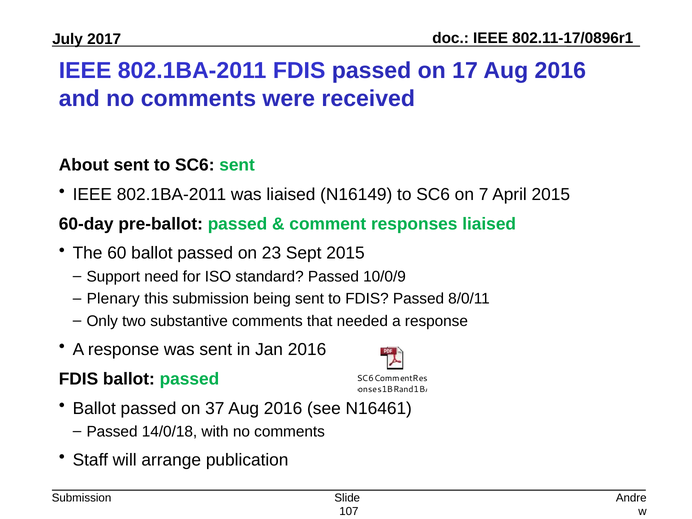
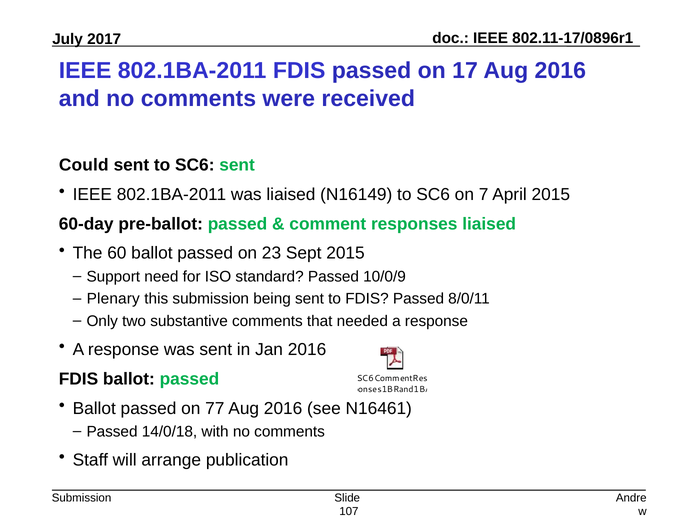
About: About -> Could
37: 37 -> 77
